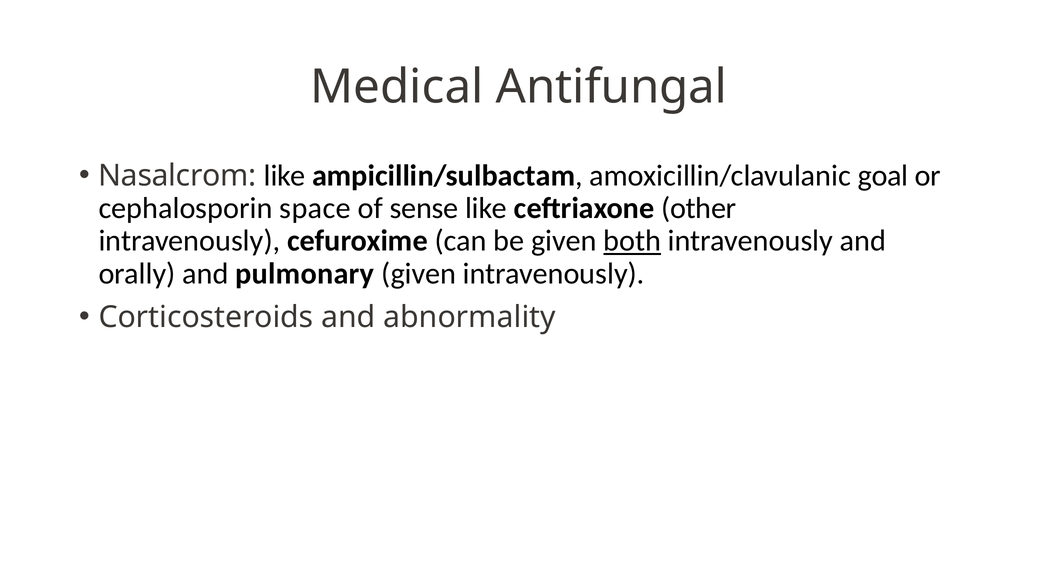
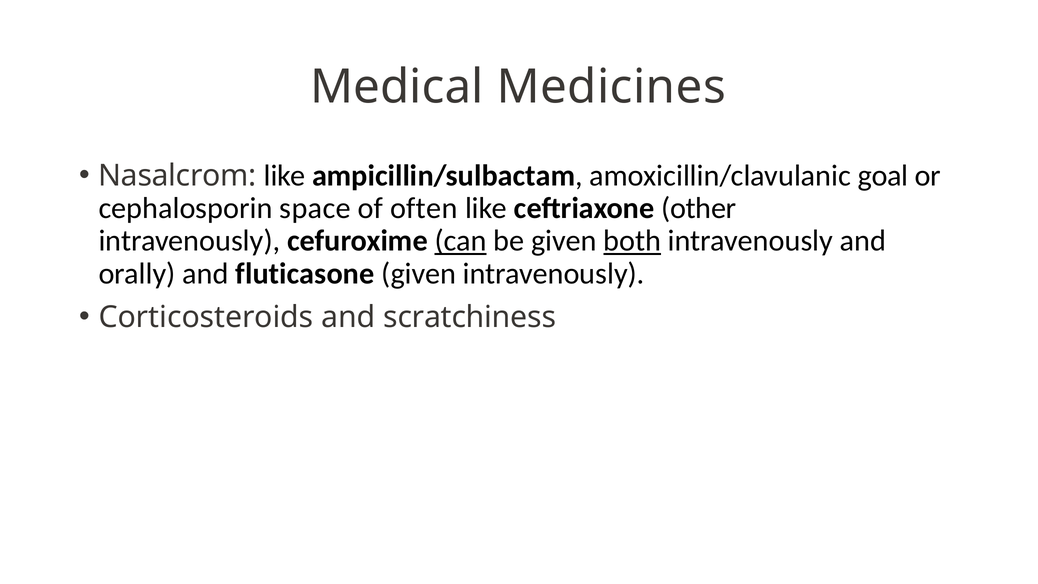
Antifungal: Antifungal -> Medicines
sense: sense -> often
can underline: none -> present
pulmonary: pulmonary -> fluticasone
abnormality: abnormality -> scratchiness
